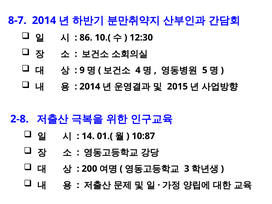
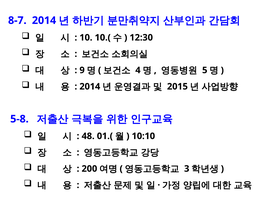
86: 86 -> 10
2-8: 2-8 -> 5-8
14: 14 -> 48
10:87: 10:87 -> 10:10
